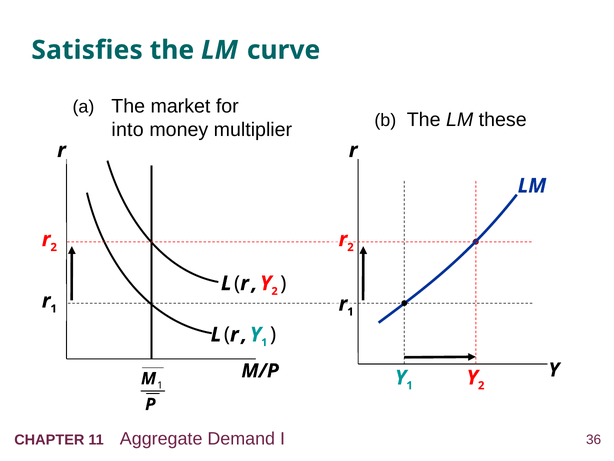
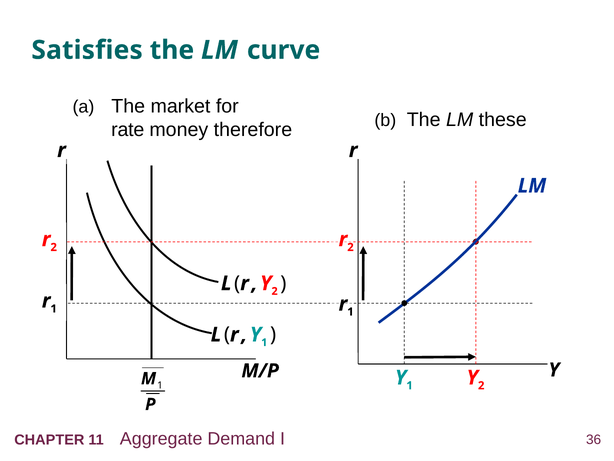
into: into -> rate
multiplier: multiplier -> therefore
